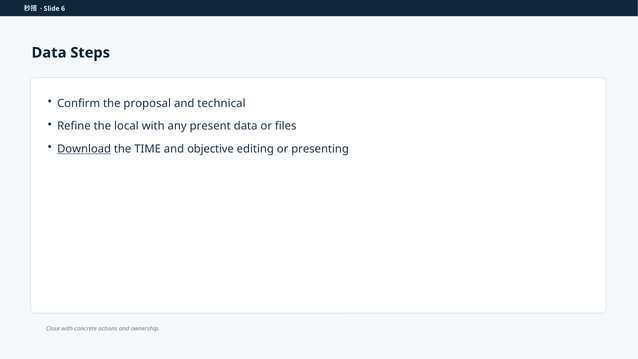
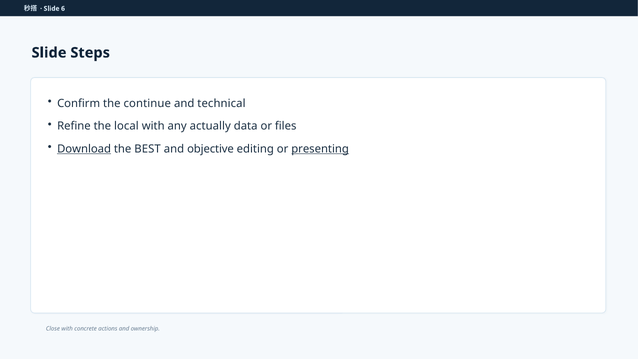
Data at (49, 53): Data -> Slide
proposal: proposal -> continue
present: present -> actually
TIME: TIME -> BEST
presenting underline: none -> present
